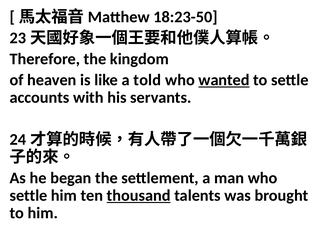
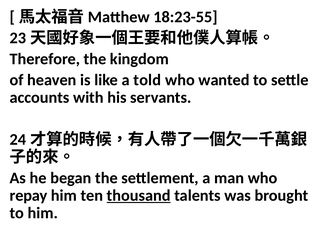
18:23-50: 18:23-50 -> 18:23-55
wanted underline: present -> none
settle at (29, 196): settle -> repay
